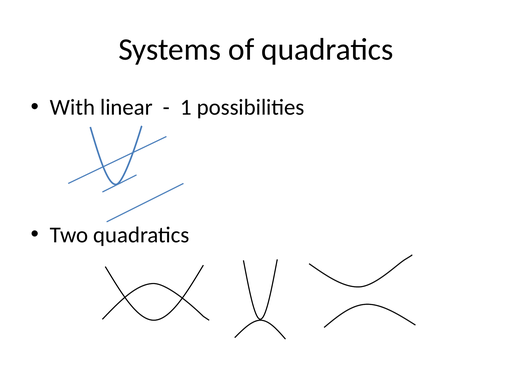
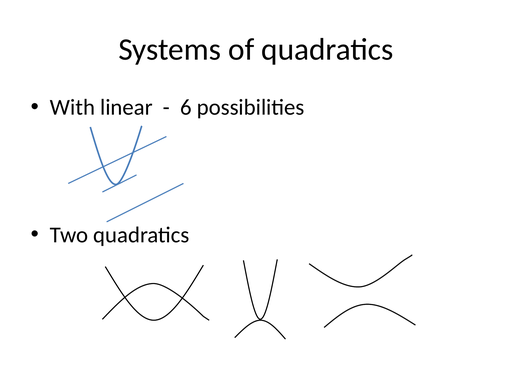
1: 1 -> 6
